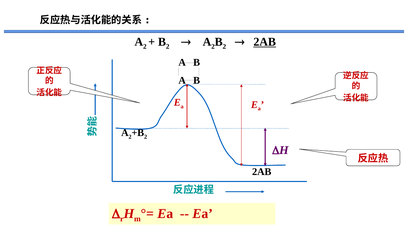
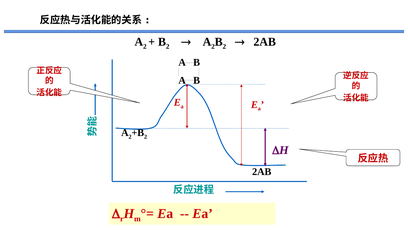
2AB at (265, 42) underline: present -> none
